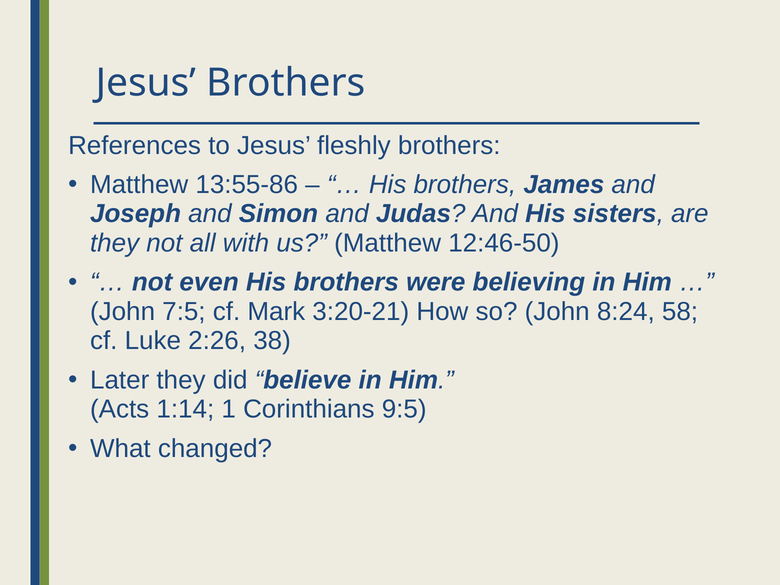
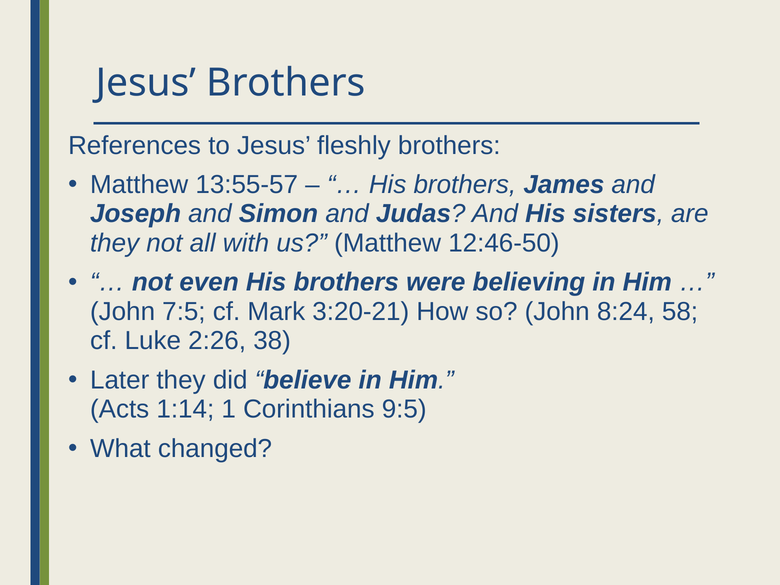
13:55-86: 13:55-86 -> 13:55-57
